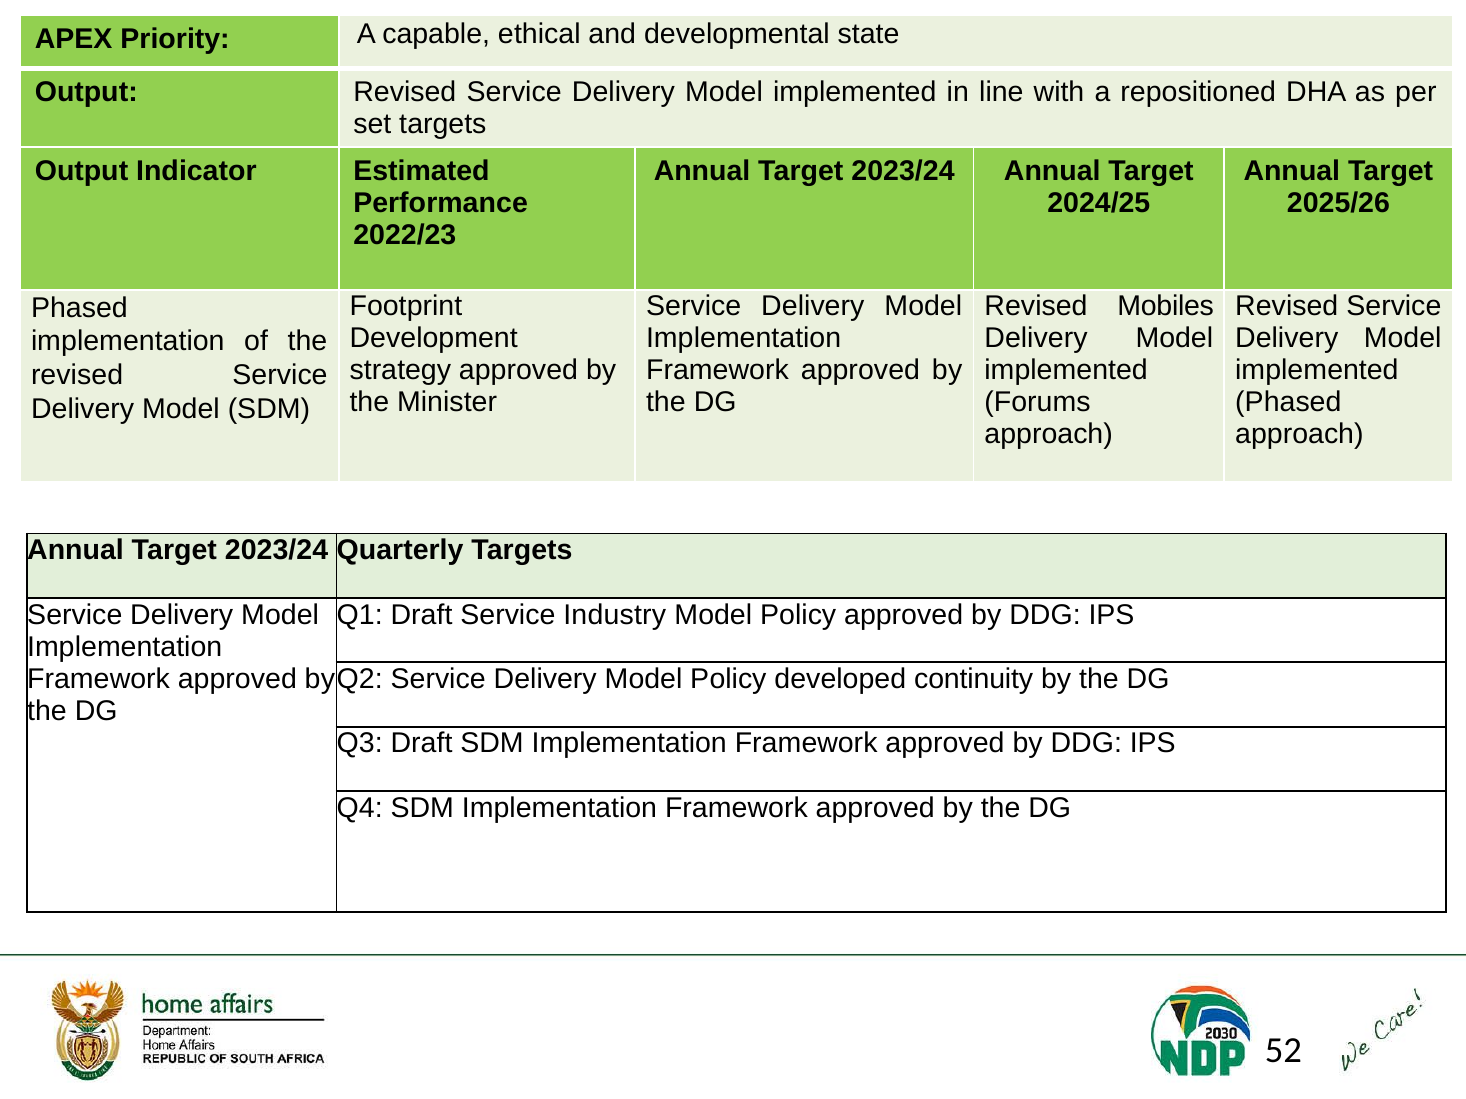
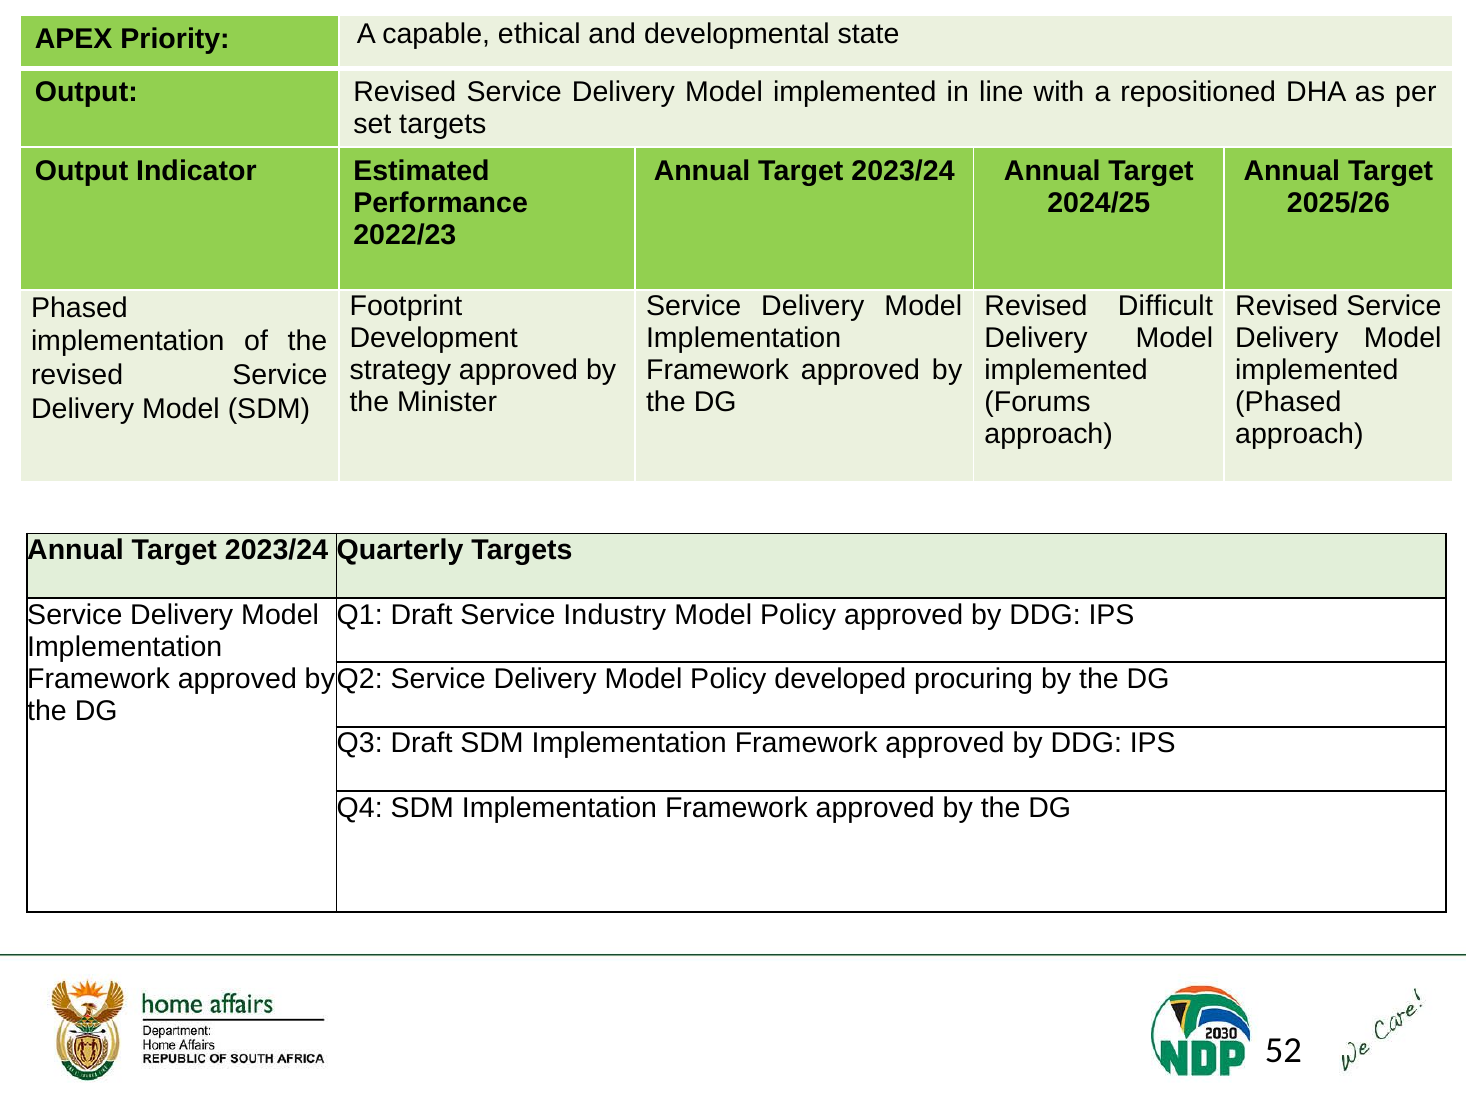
Mobiles: Mobiles -> Difficult
continuity: continuity -> procuring
